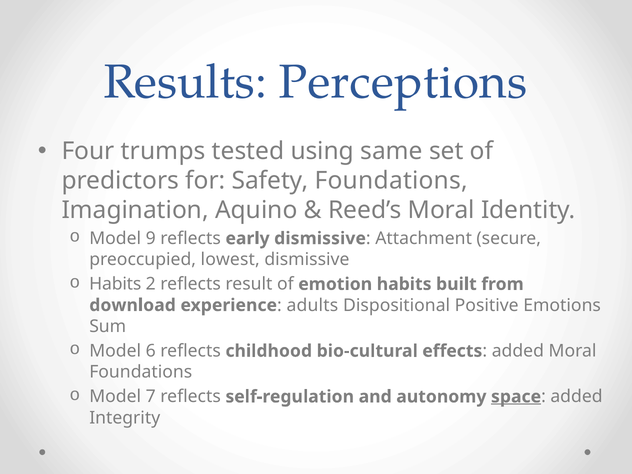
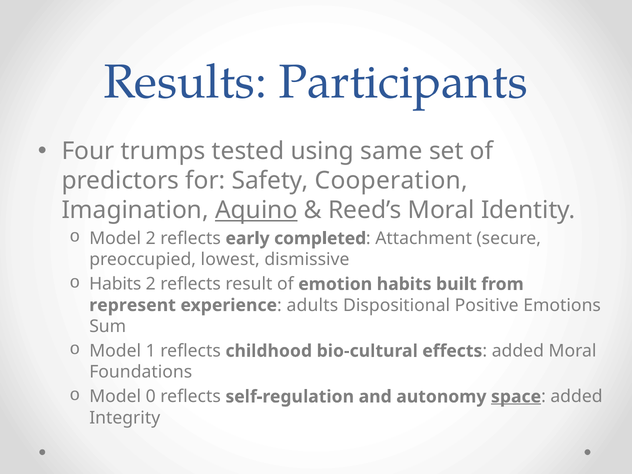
Perceptions: Perceptions -> Participants
Safety Foundations: Foundations -> Cooperation
Aquino underline: none -> present
Model 9: 9 -> 2
early dismissive: dismissive -> completed
download: download -> represent
6: 6 -> 1
7: 7 -> 0
